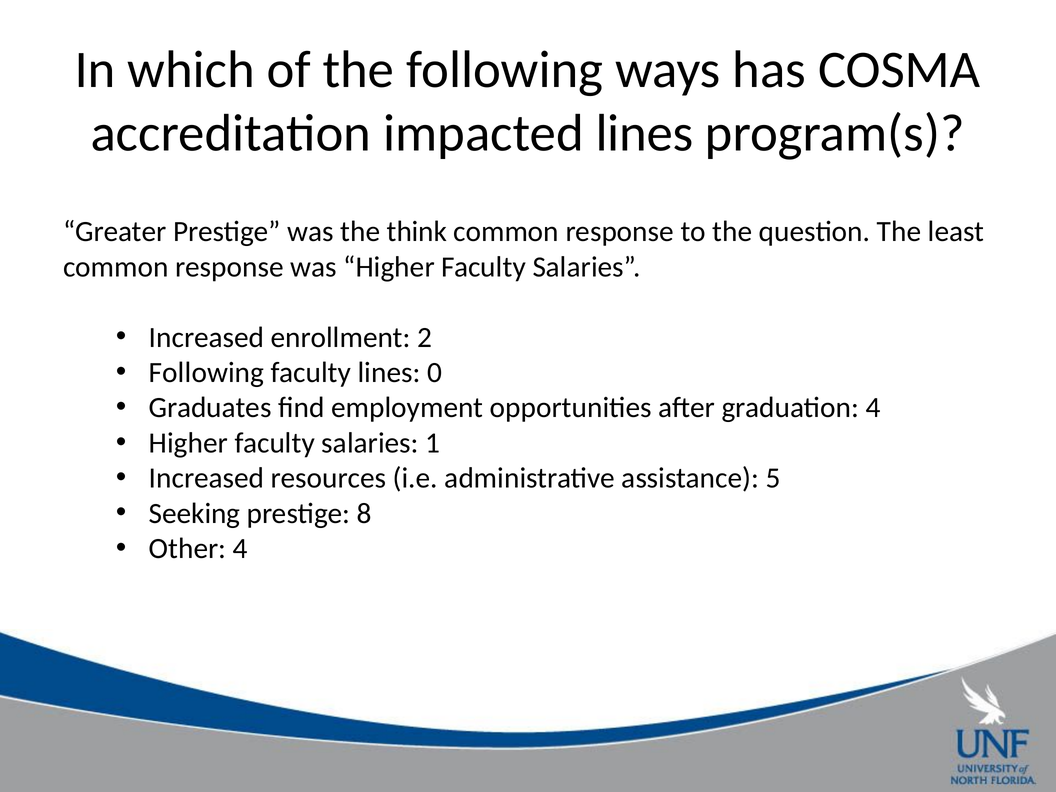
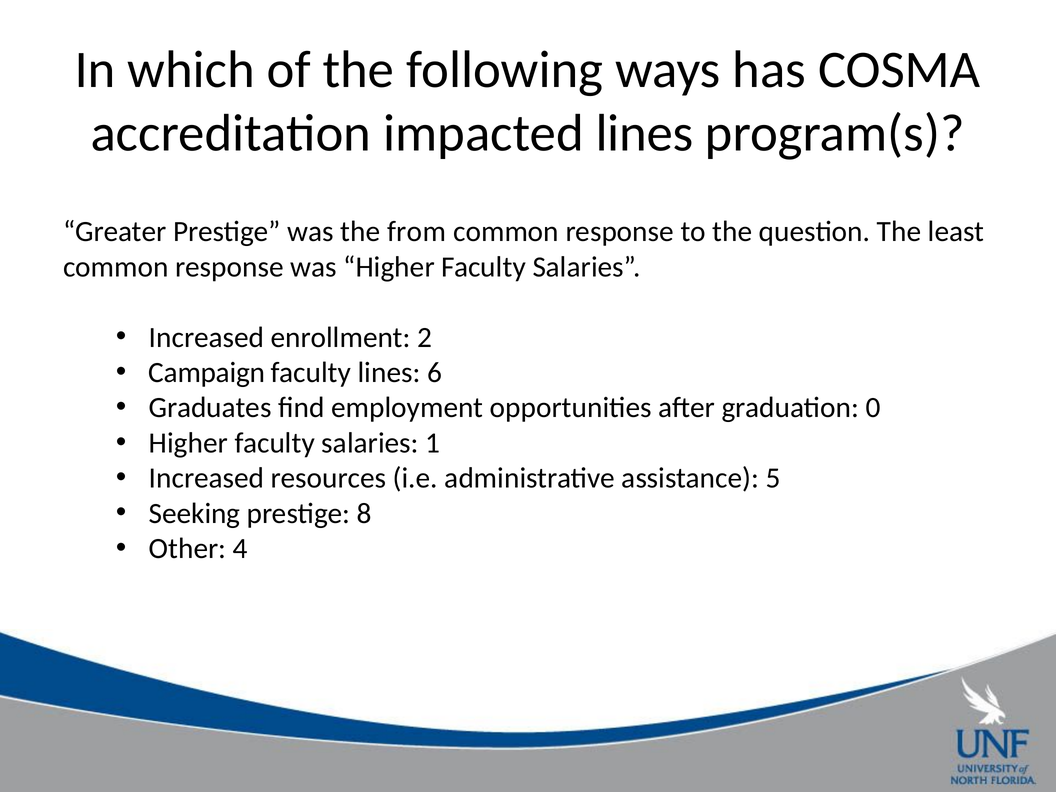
think: think -> from
Following at (207, 373): Following -> Campaign
0: 0 -> 6
graduation 4: 4 -> 0
